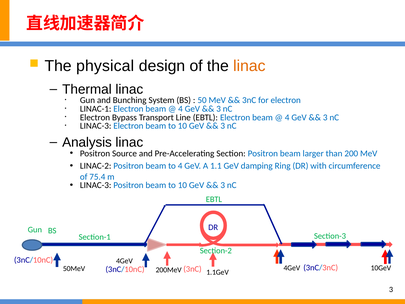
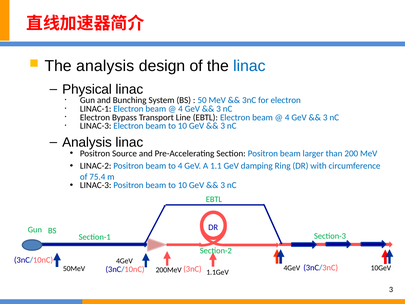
The physical: physical -> analysis
linac at (249, 66) colour: orange -> blue
Thermal: Thermal -> Physical
